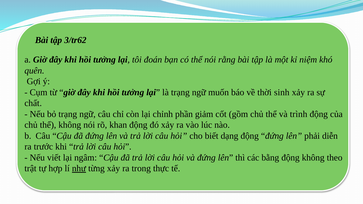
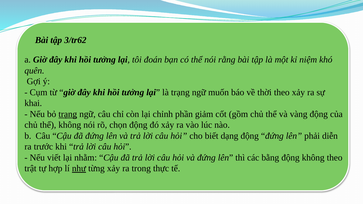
thời sinh: sinh -> theo
chất: chất -> khai
trạng at (68, 114) underline: none -> present
trình: trình -> vàng
khan: khan -> chọn
ngâm: ngâm -> nhằm
